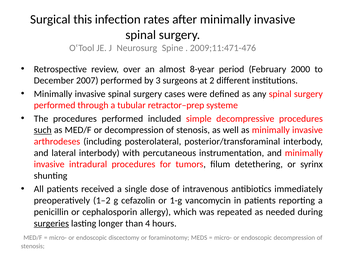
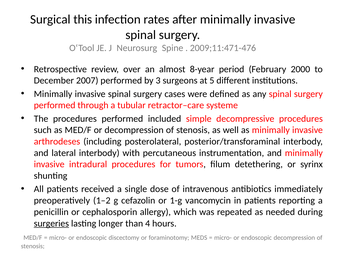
2: 2 -> 5
retractor–prep: retractor–prep -> retractor–care
such underline: present -> none
